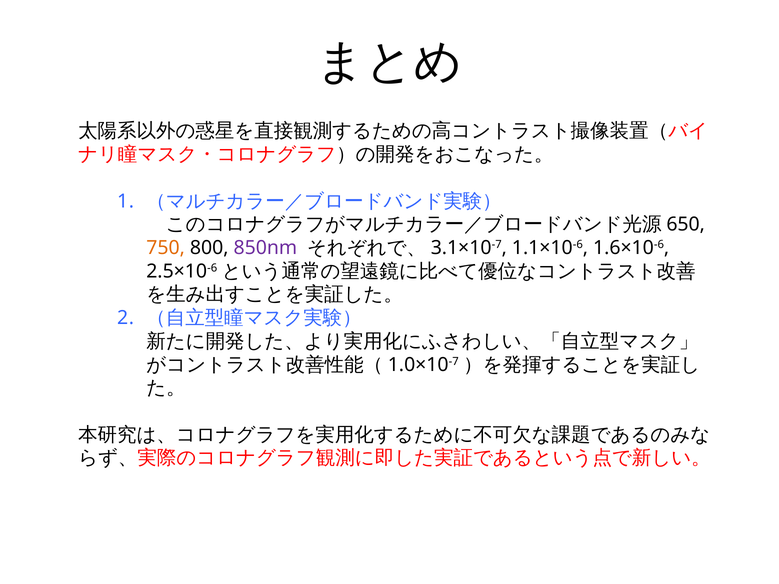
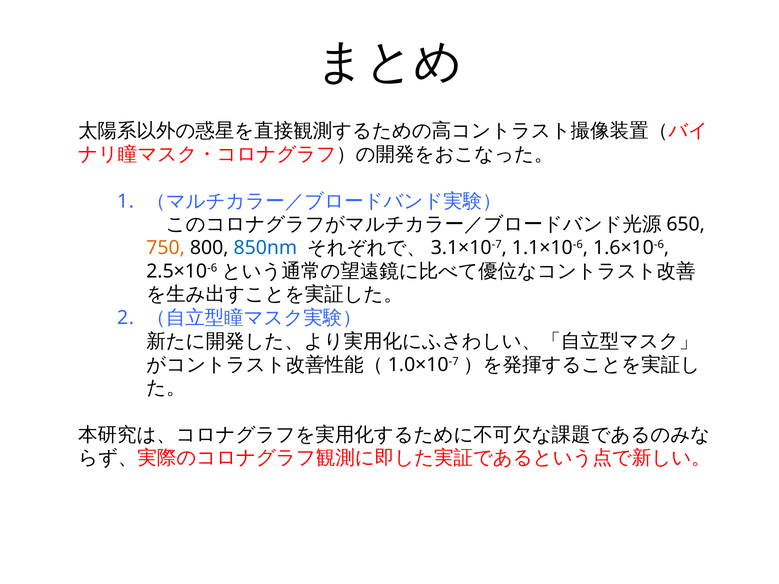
850nm colour: purple -> blue
